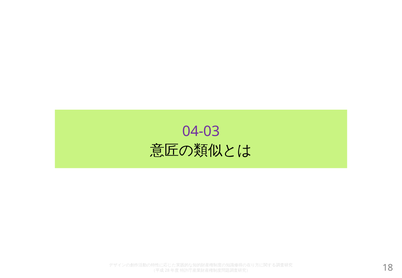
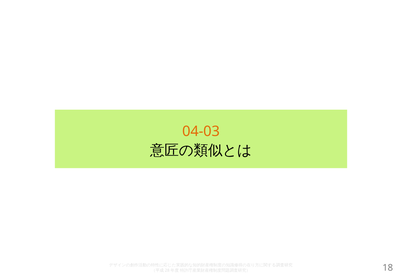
04-03 colour: purple -> orange
